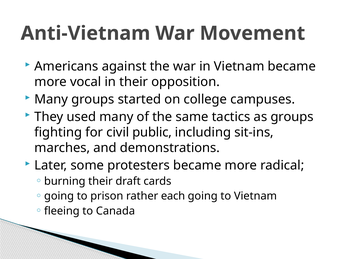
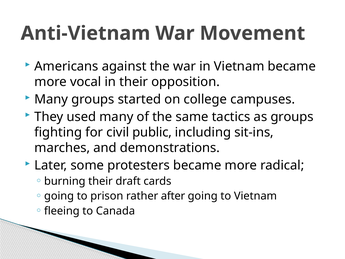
each: each -> after
